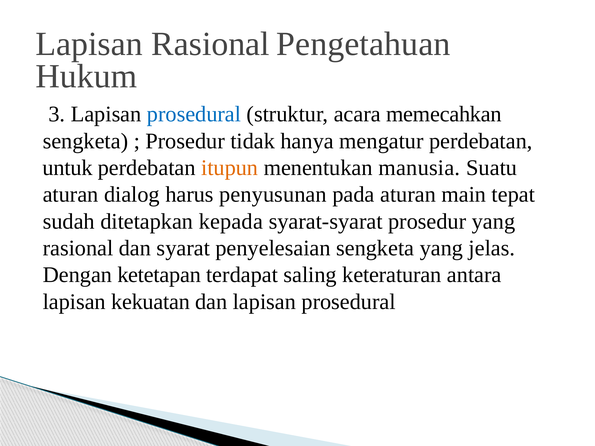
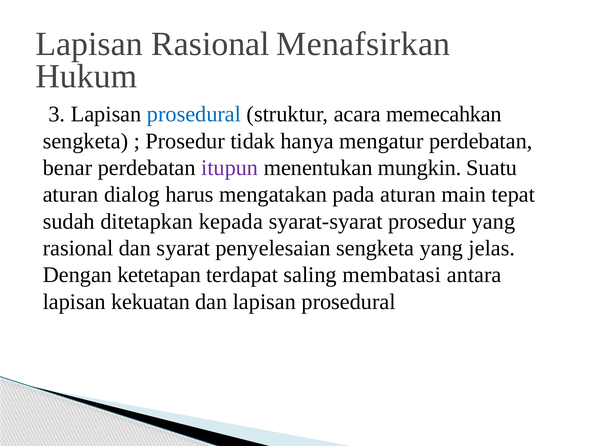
Pengetahuan: Pengetahuan -> Menafsirkan
untuk: untuk -> benar
itupun colour: orange -> purple
manusia: manusia -> mungkin
penyusunan: penyusunan -> mengatakan
keteraturan: keteraturan -> membatasi
